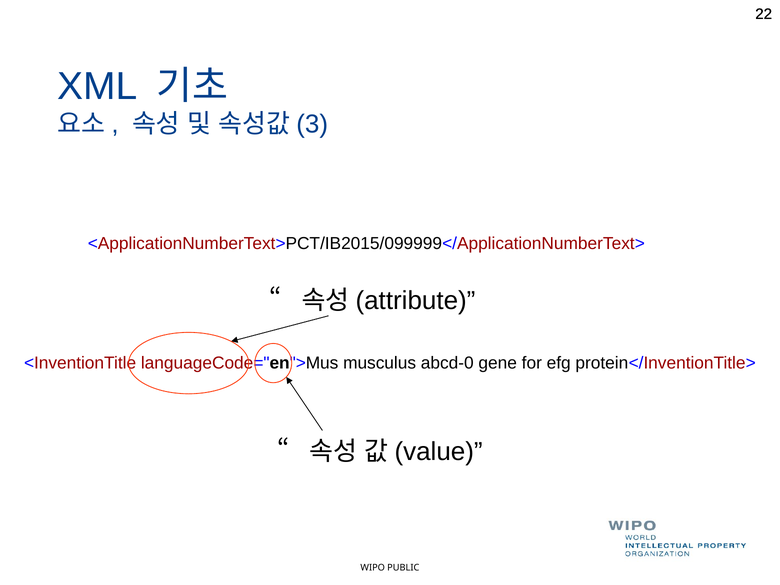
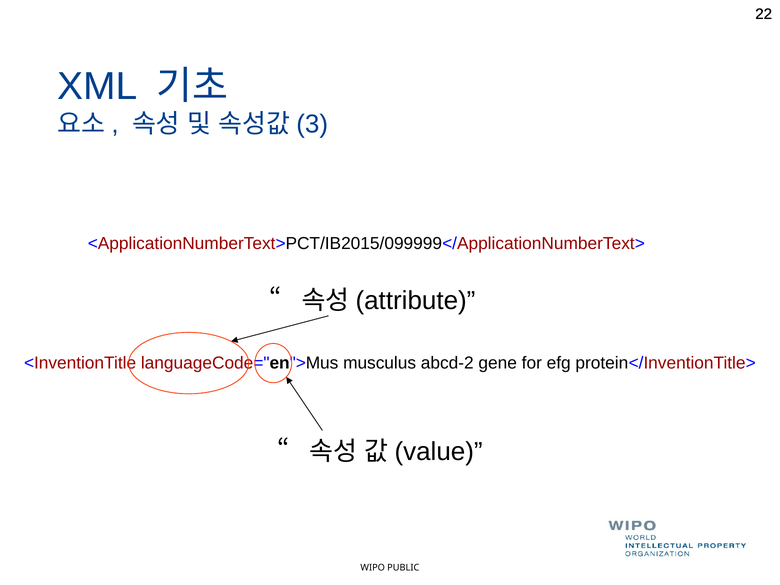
abcd-0: abcd-0 -> abcd-2
